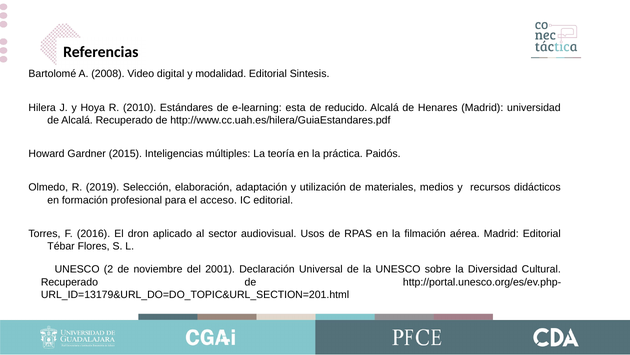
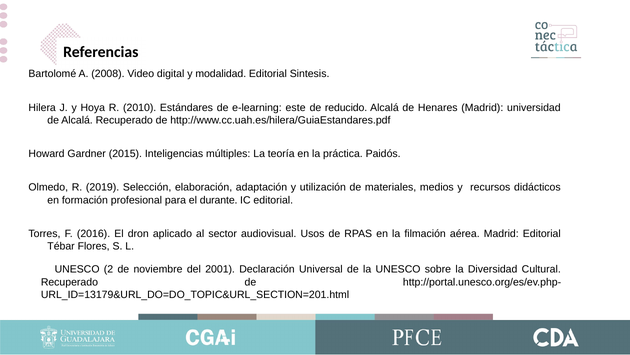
esta: esta -> este
acceso: acceso -> durante
